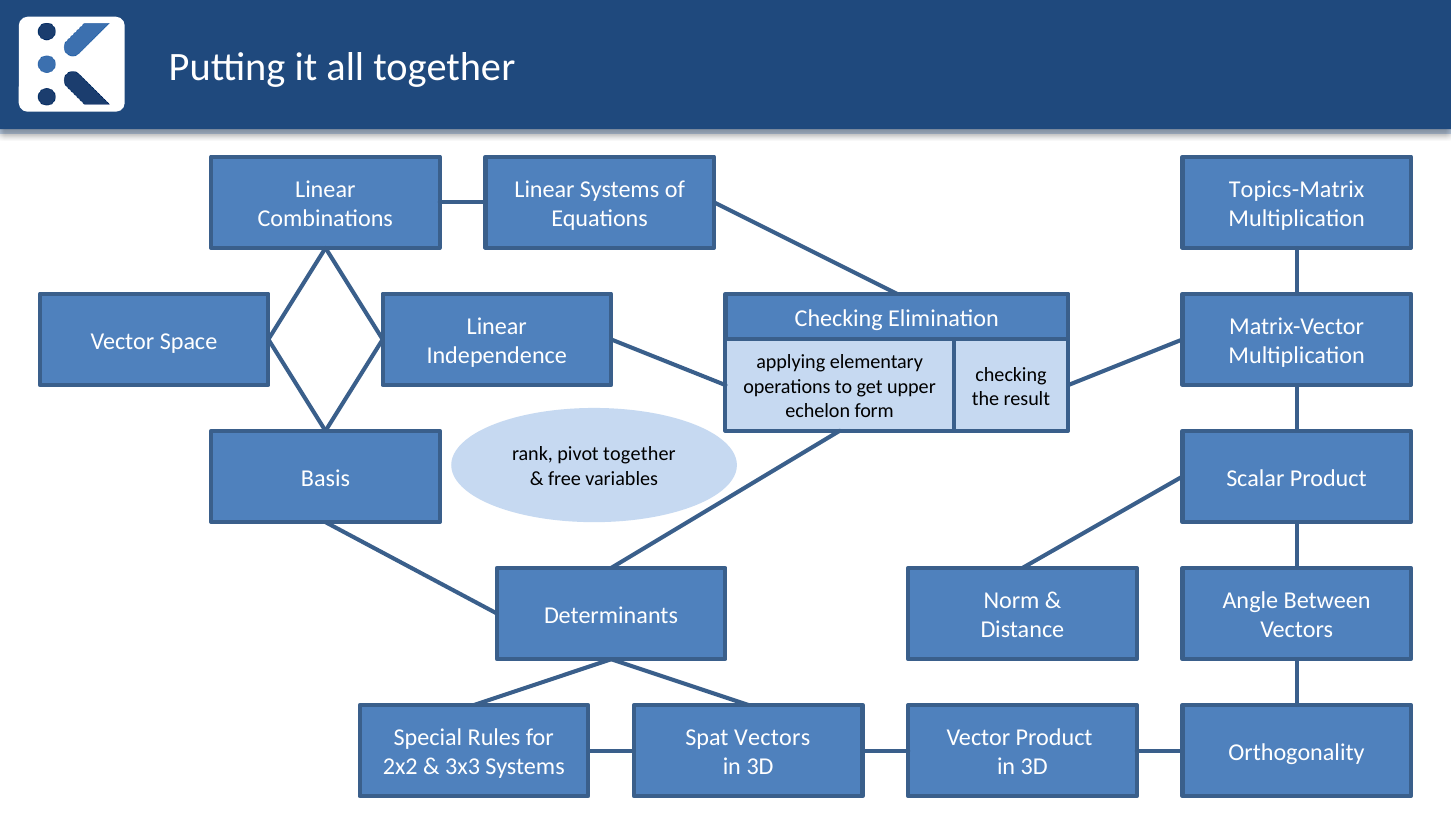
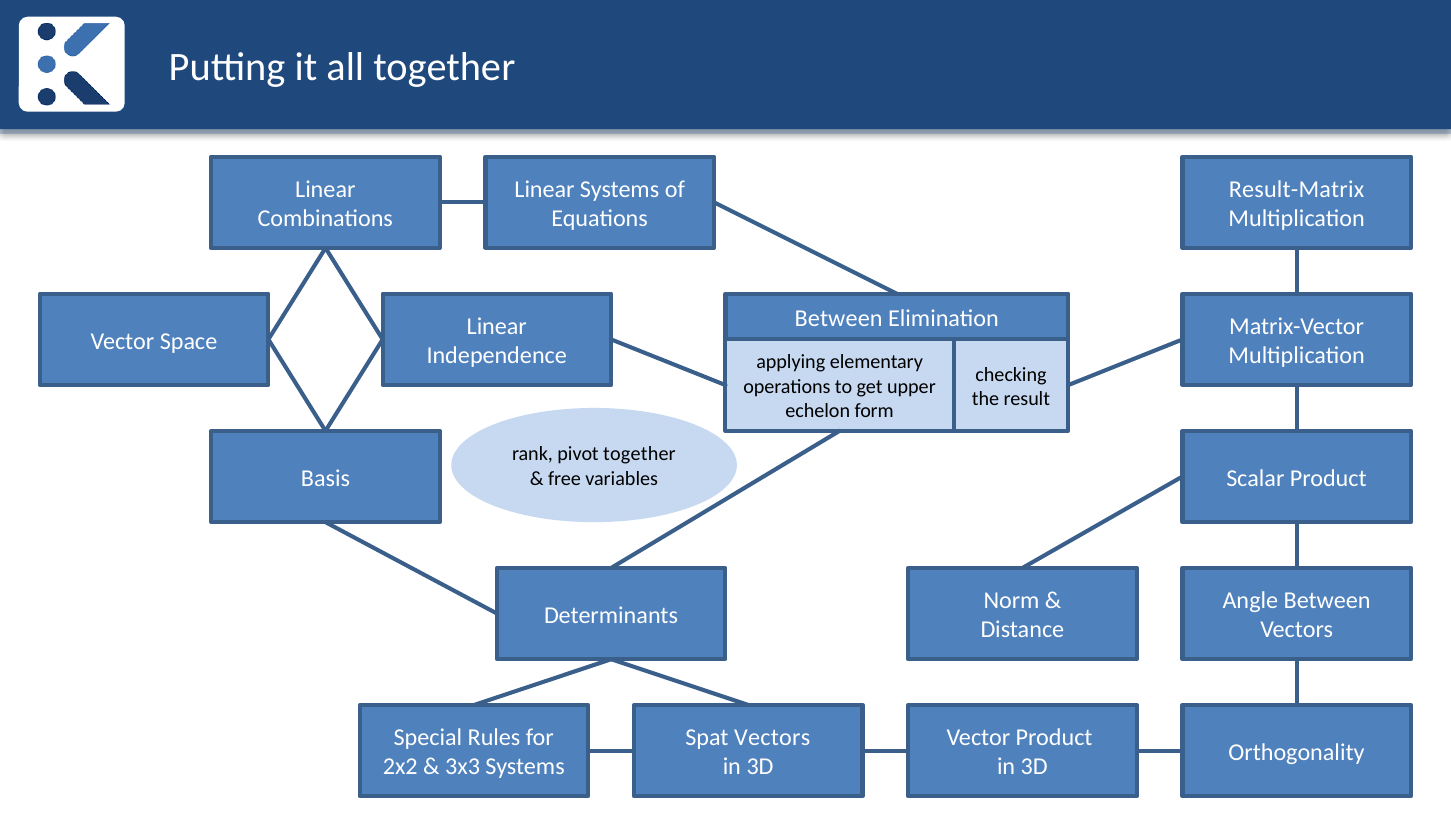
Topics-Matrix: Topics-Matrix -> Result-Matrix
Checking at (839, 318): Checking -> Between
